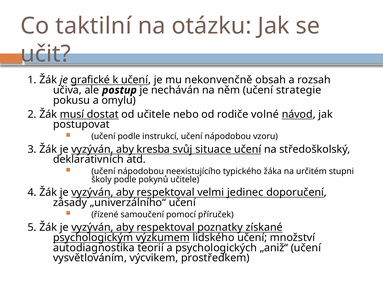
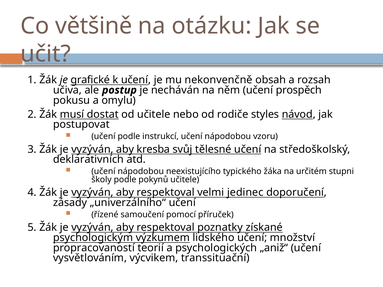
taktilní: taktilní -> většině
strategie: strategie -> prospěch
volné: volné -> styles
situace: situace -> tělesné
autodiagnostika: autodiagnostika -> propracovaností
prostředkem: prostředkem -> transsituační
